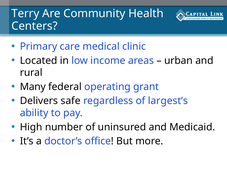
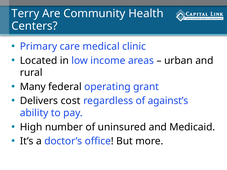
safe: safe -> cost
largest’s: largest’s -> against’s
